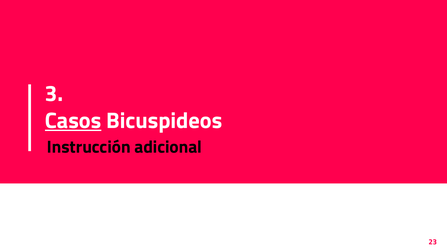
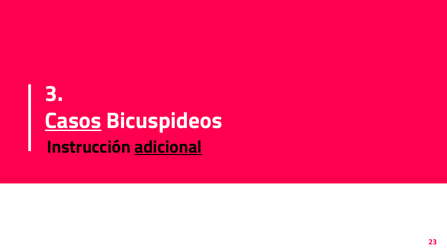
adicional underline: none -> present
